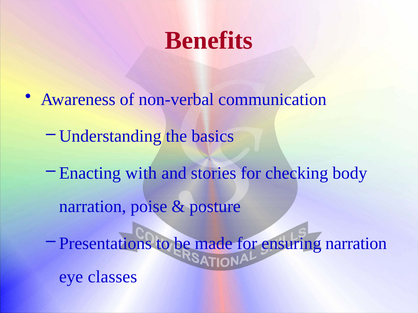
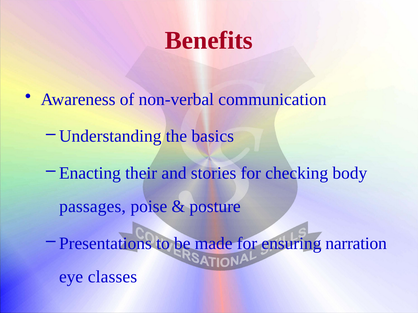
with: with -> their
narration at (93, 207): narration -> passages
